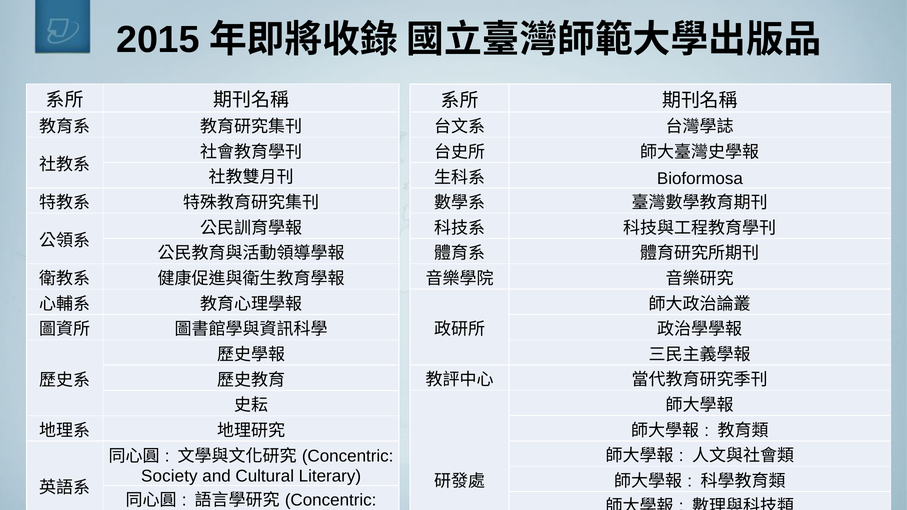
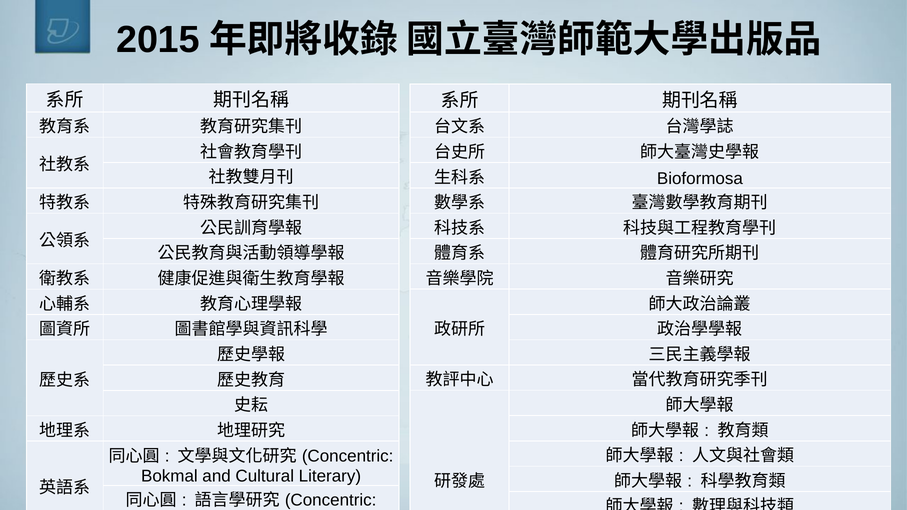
Society: Society -> Bokmal
